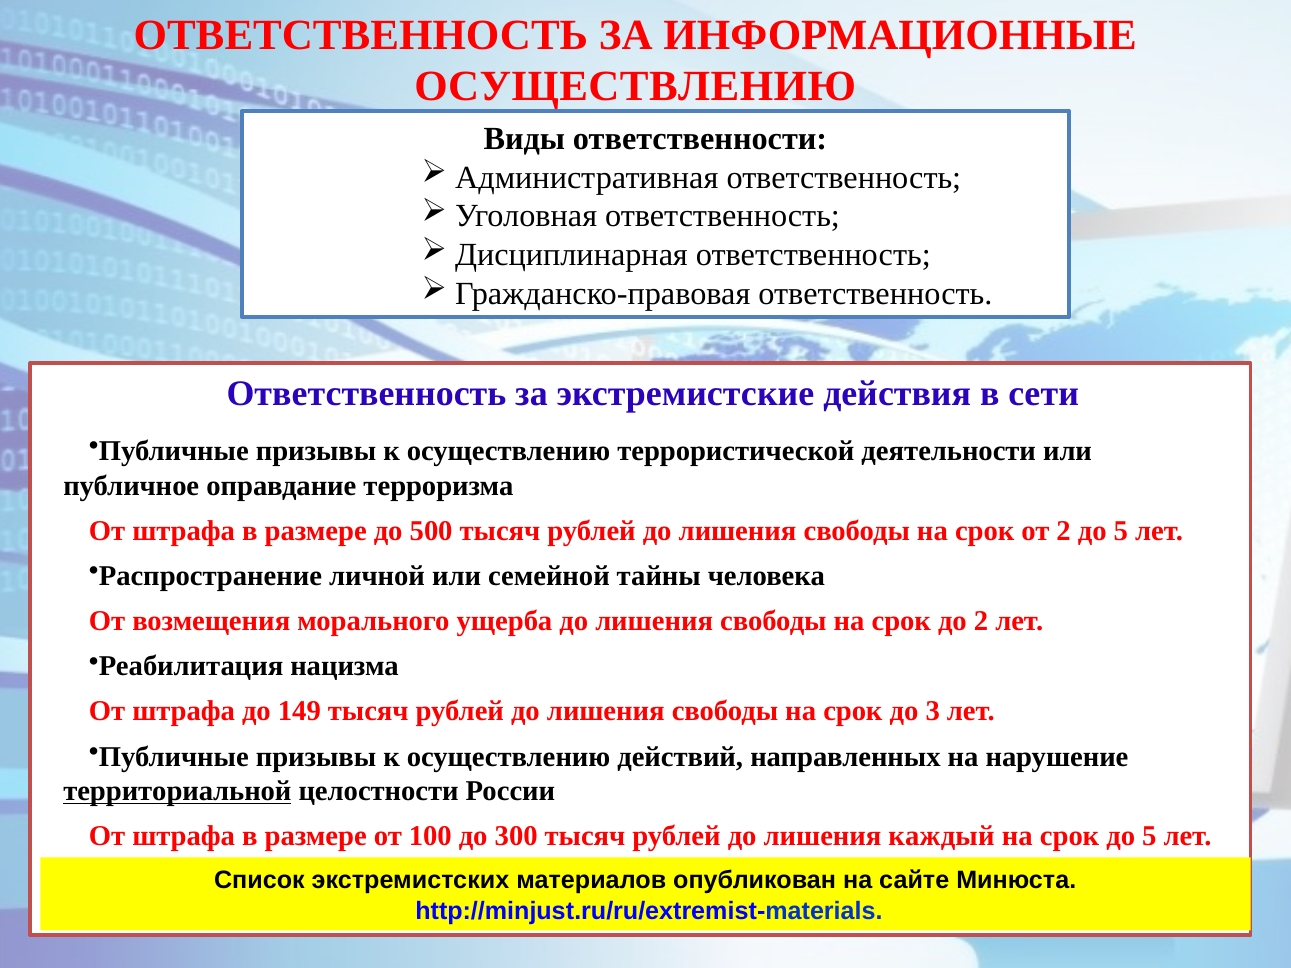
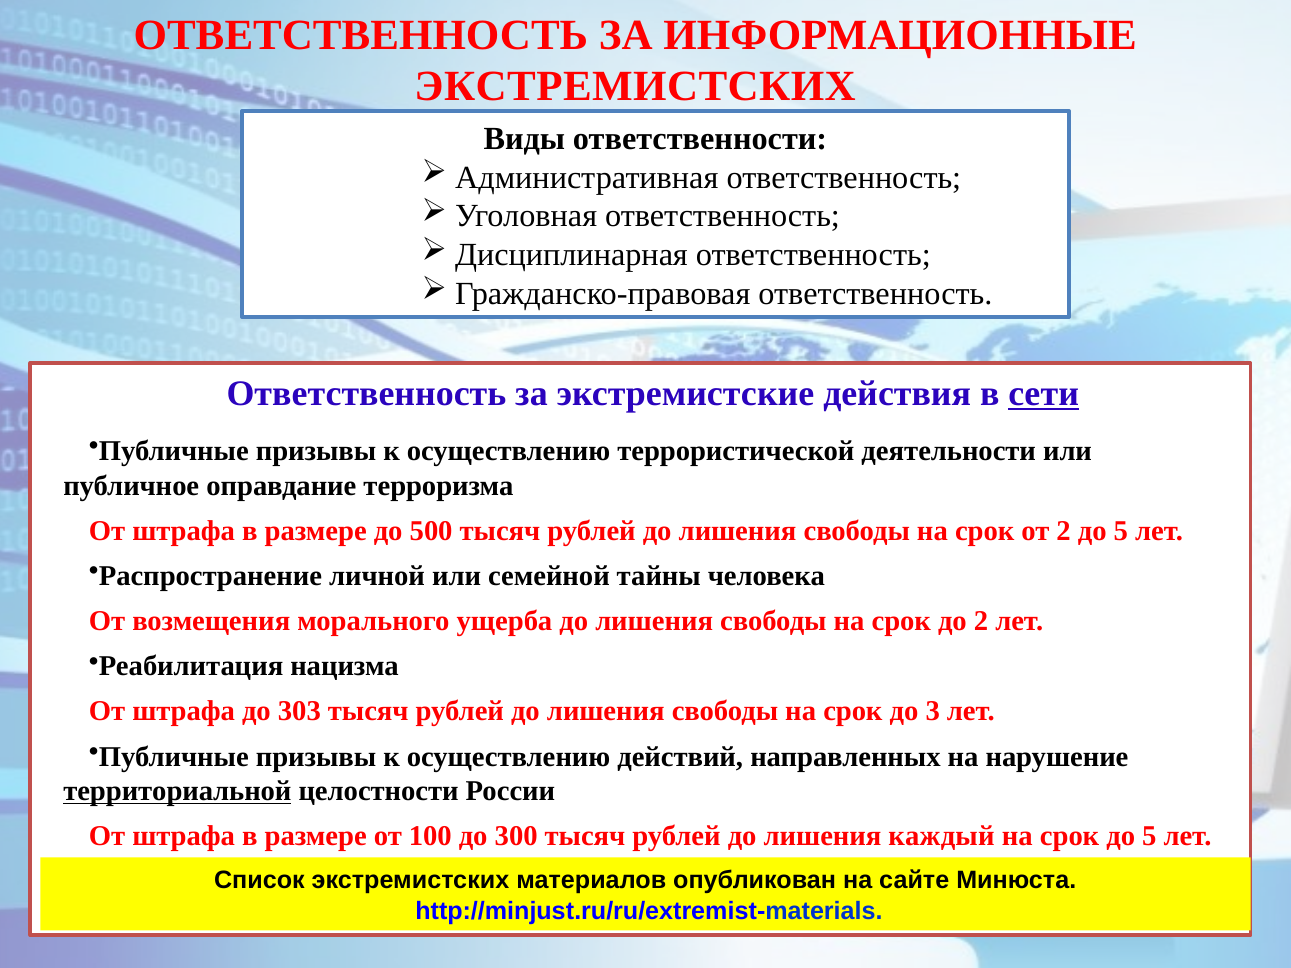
ОСУЩЕСТВЛЕНИЮ at (635, 87): ОСУЩЕСТВЛЕНИЮ -> ЭКСТРЕМИСТСКИХ
сети underline: none -> present
149: 149 -> 303
